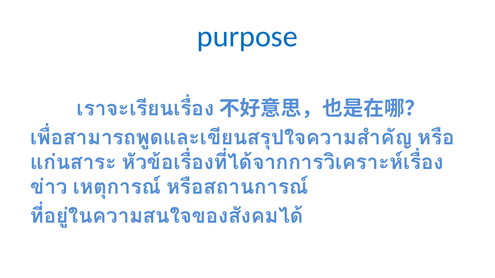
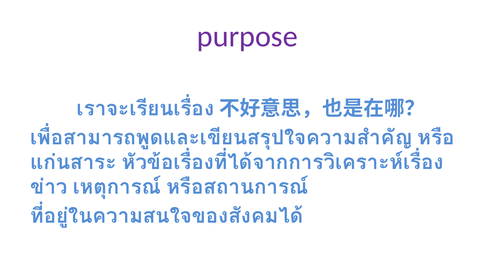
purpose colour: blue -> purple
